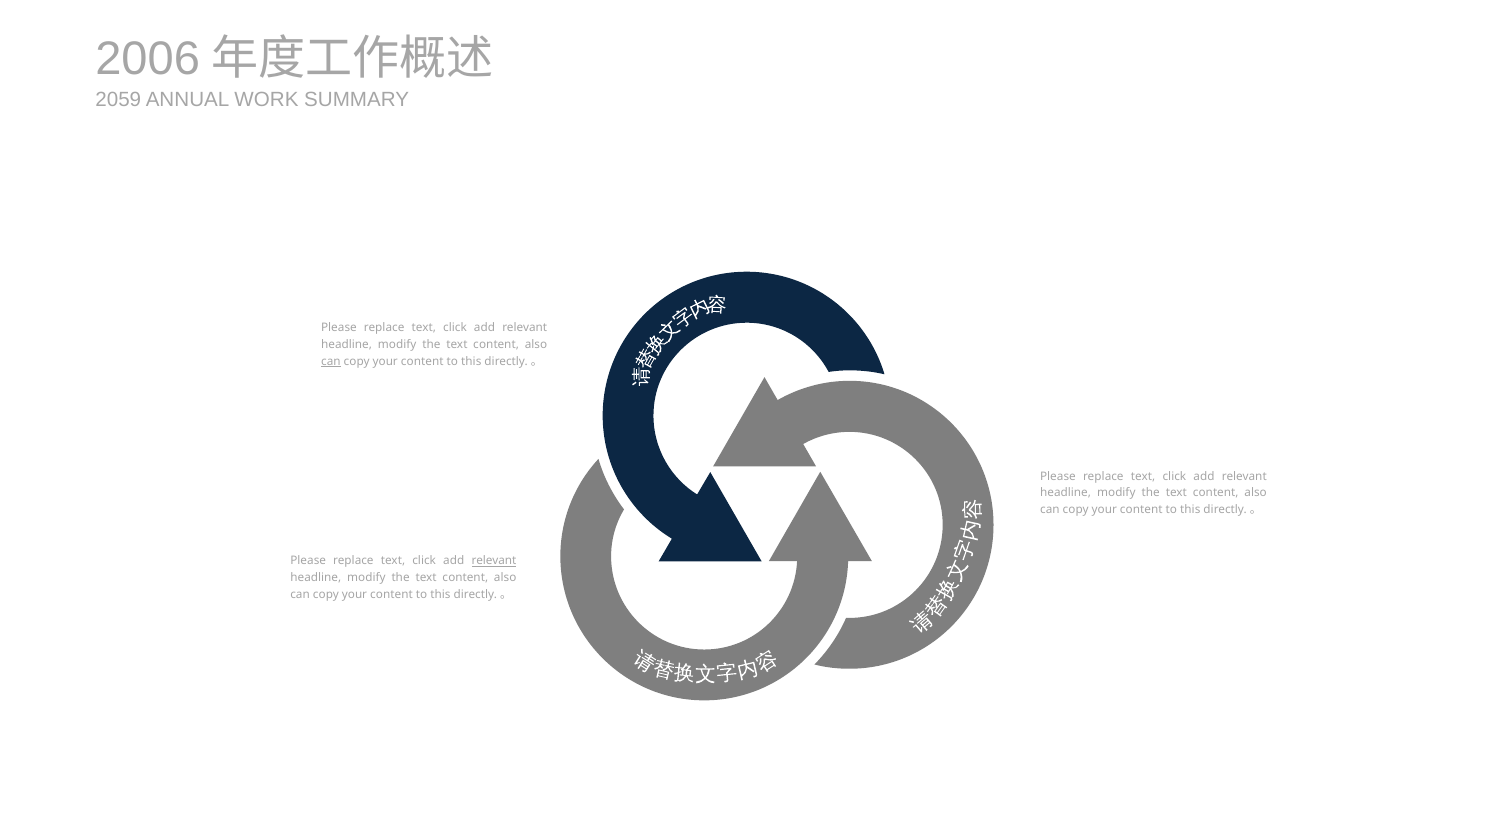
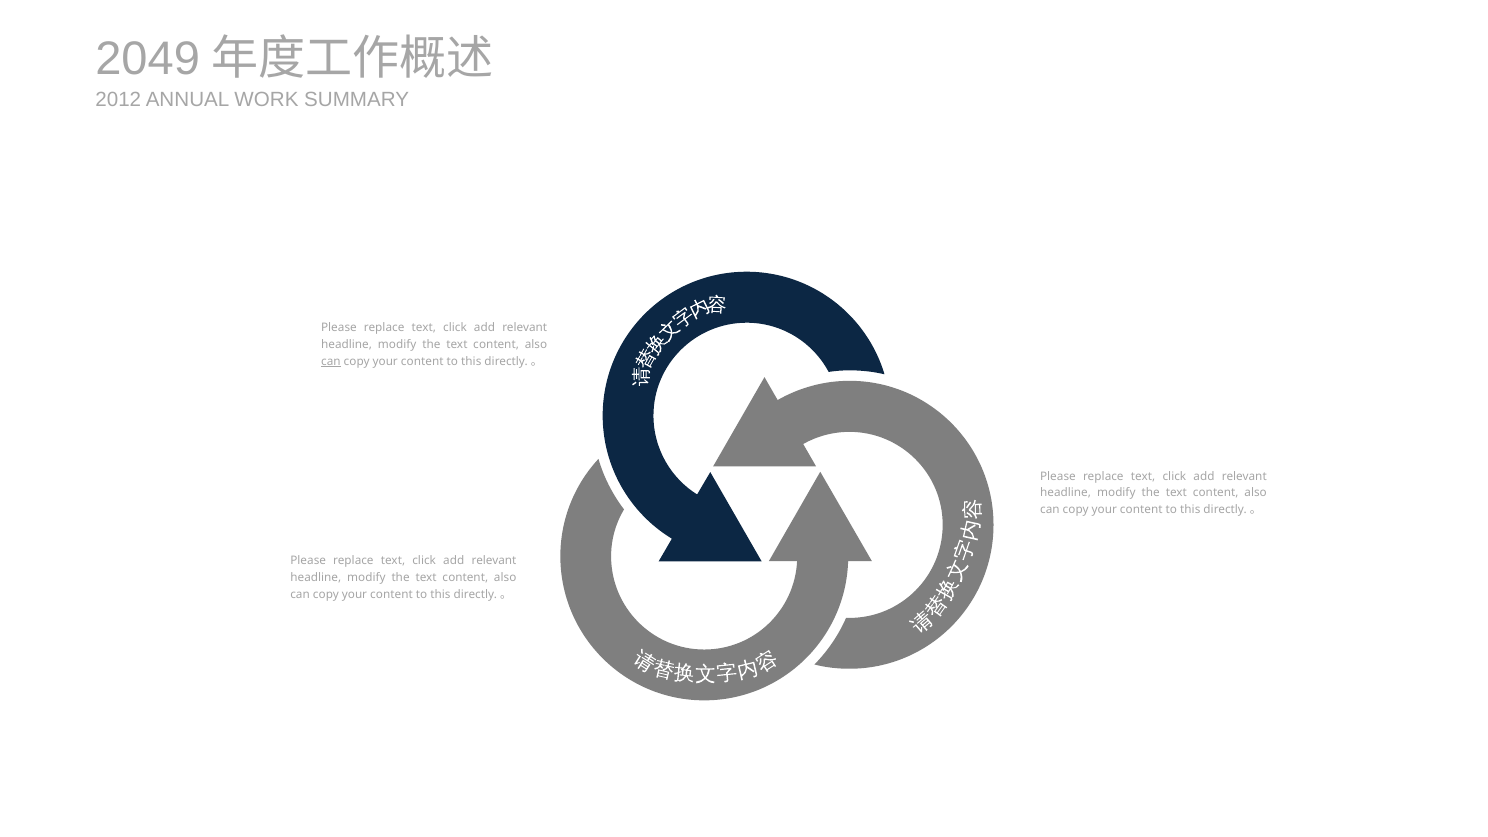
2006: 2006 -> 2049
2059: 2059 -> 2012
relevant at (494, 561) underline: present -> none
